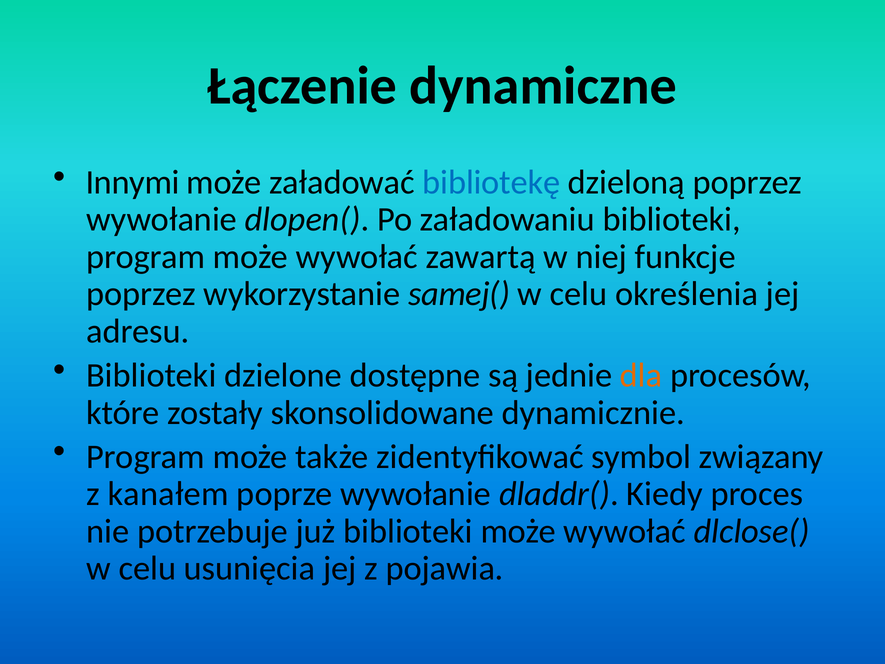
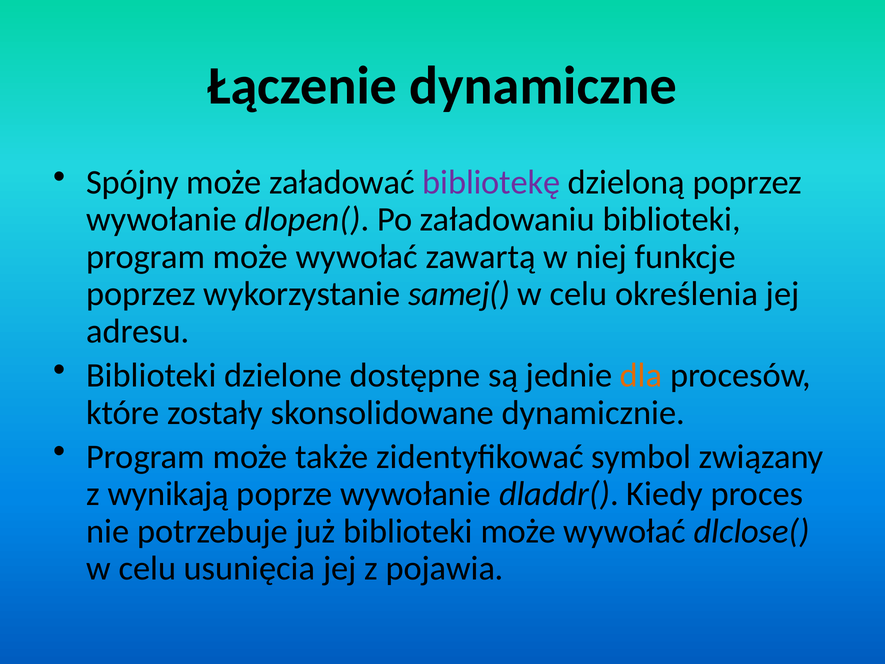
Innymi: Innymi -> Spójny
bibliotekę colour: blue -> purple
kanałem: kanałem -> wynikają
